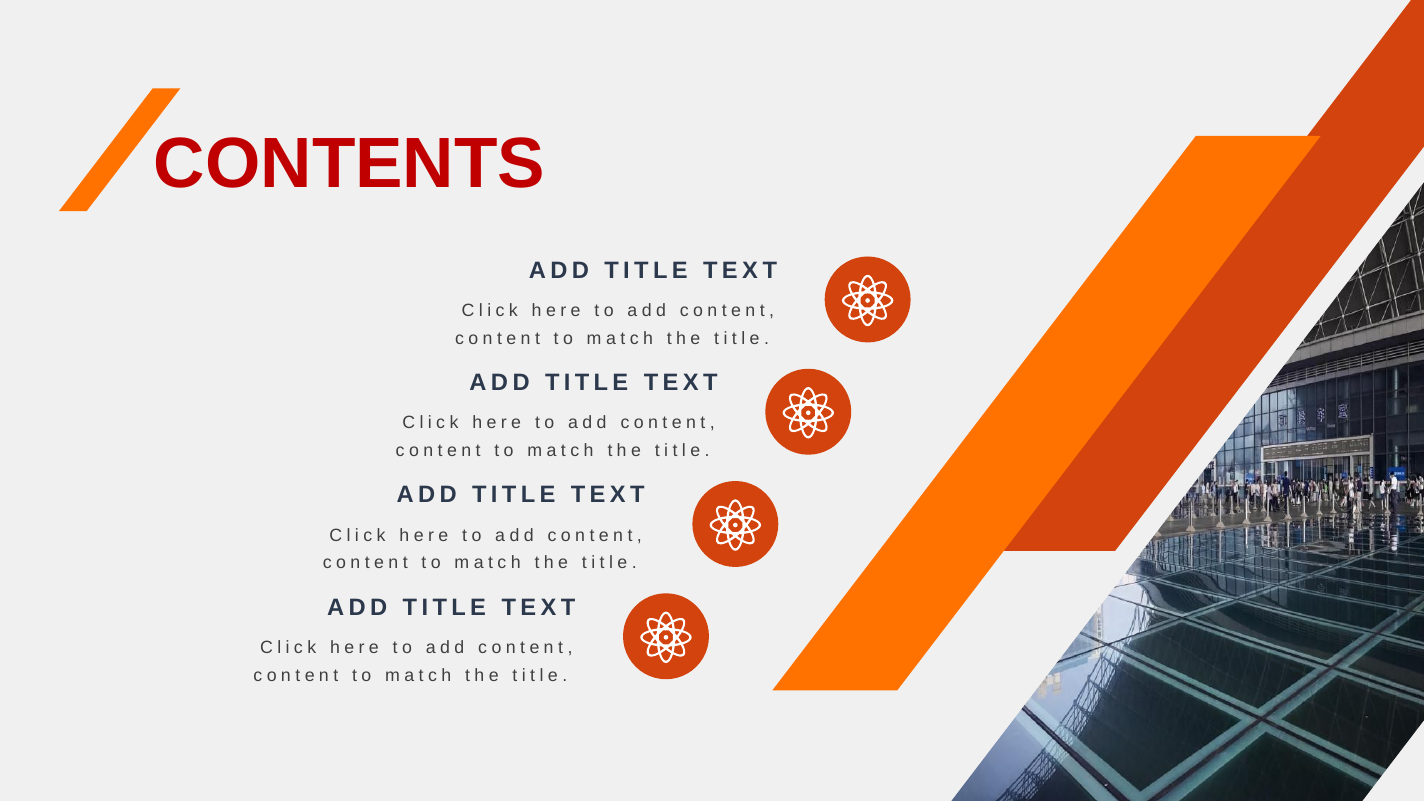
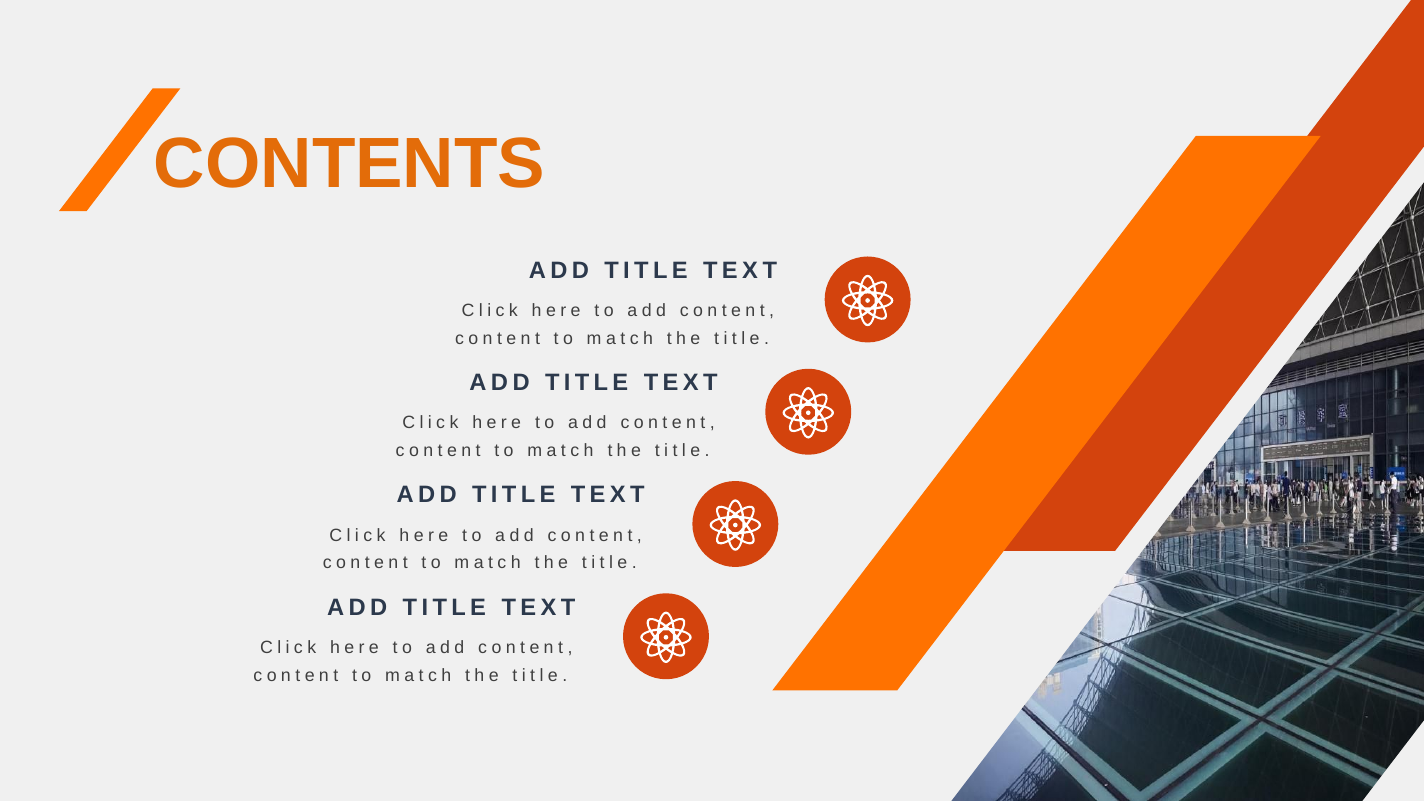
CONTENTS colour: red -> orange
